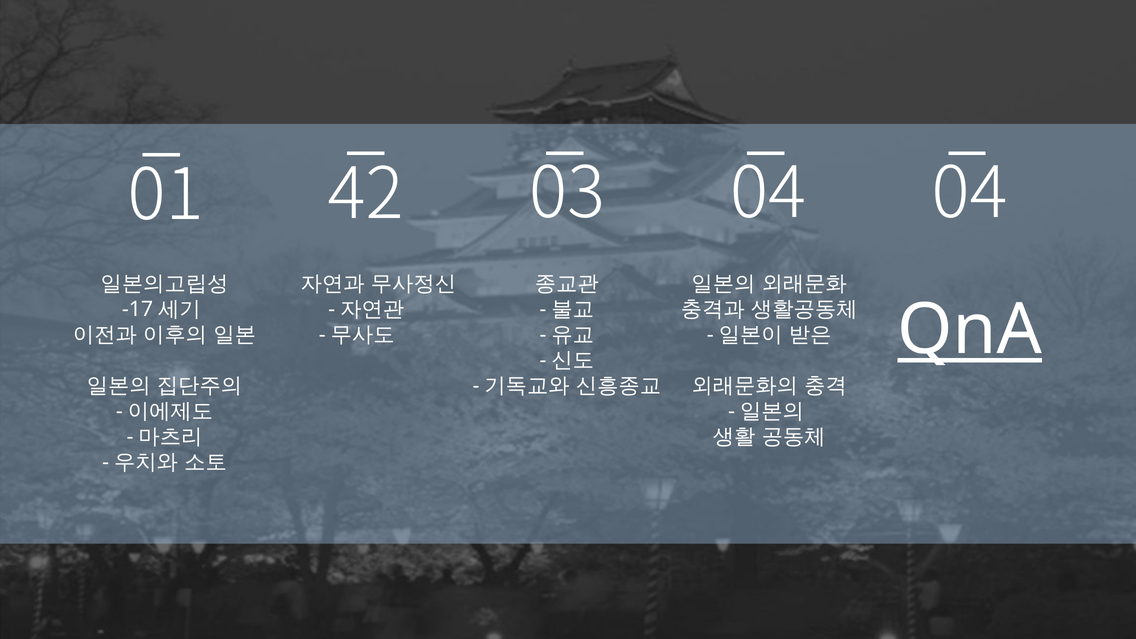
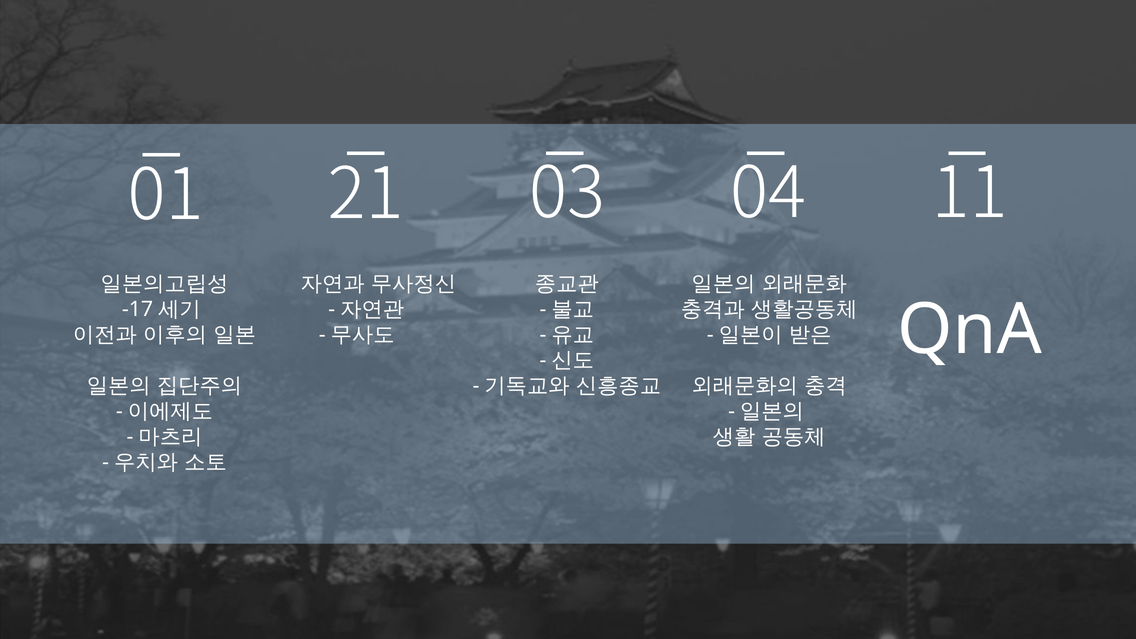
42: 42 -> 21
04 04: 04 -> 11
QnA underline: present -> none
